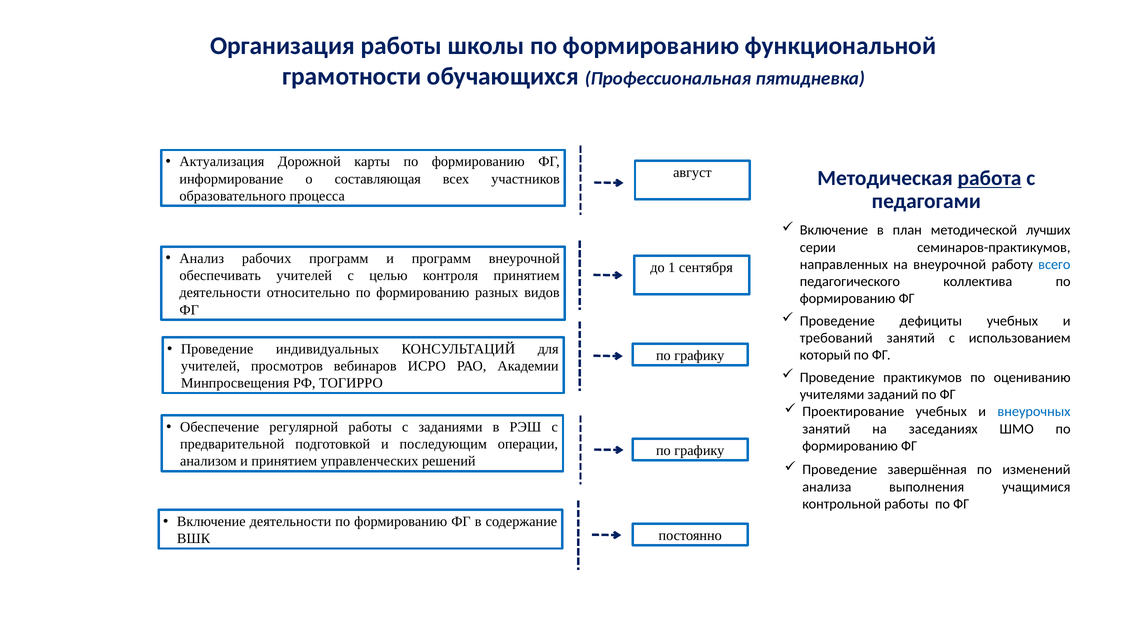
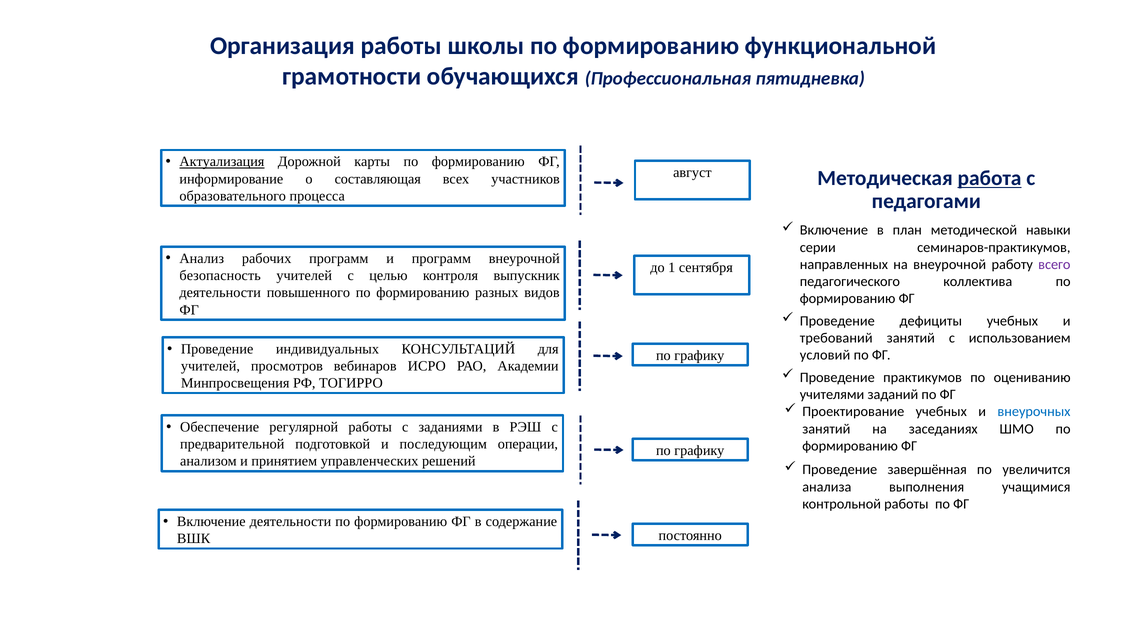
Актуализация underline: none -> present
лучших: лучших -> навыки
всего colour: blue -> purple
обеспечивать: обеспечивать -> безопасность
контроля принятием: принятием -> выпускник
относительно: относительно -> повышенного
который: который -> условий
изменений: изменений -> увеличится
